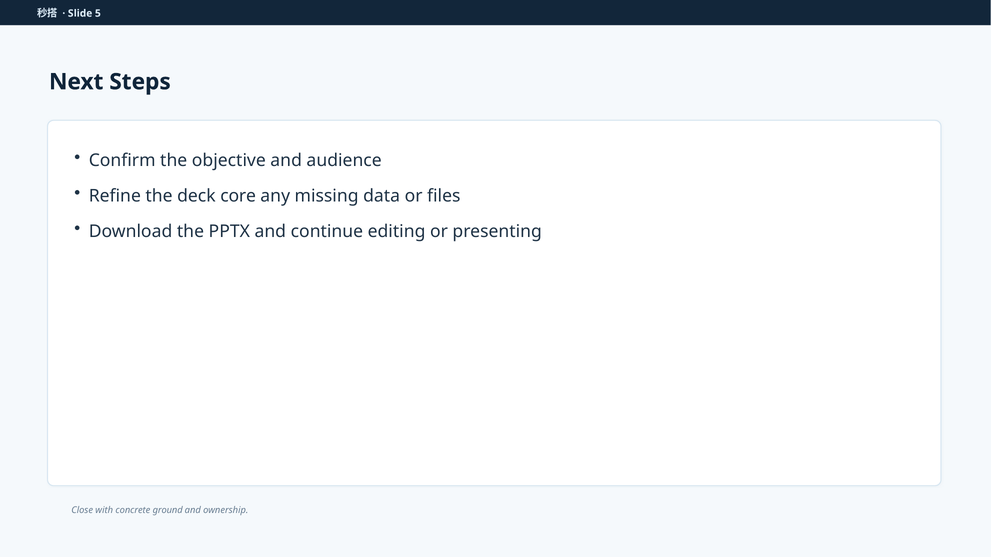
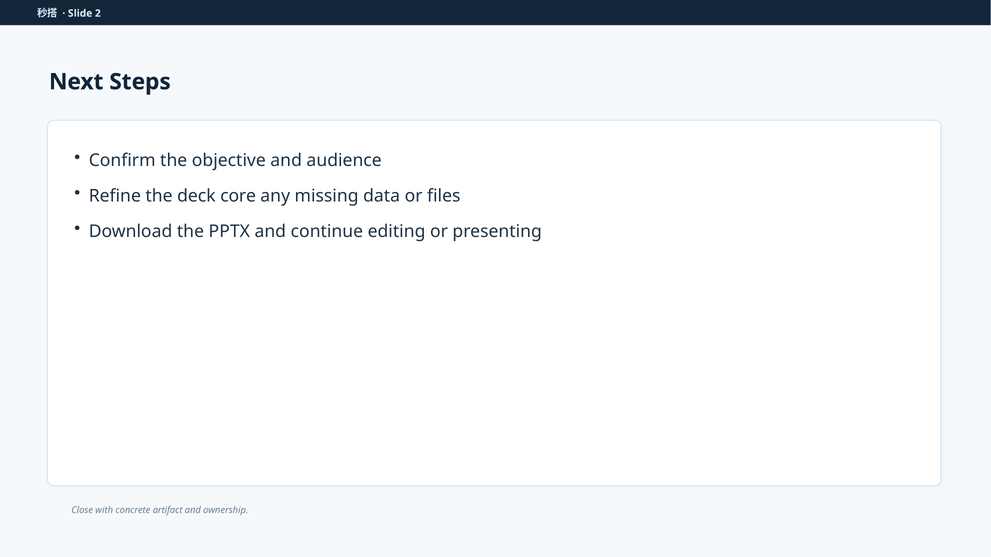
5: 5 -> 2
ground: ground -> artifact
